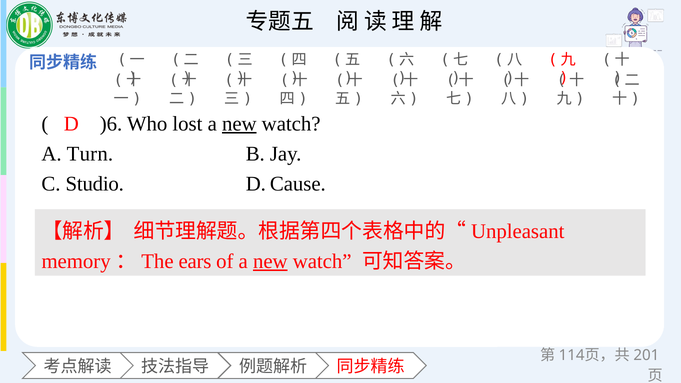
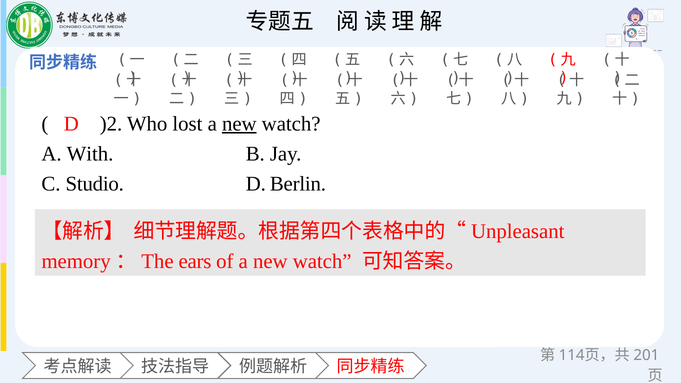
)6: )6 -> )2
Turn: Turn -> With
Cause: Cause -> Berlin
new at (270, 261) underline: present -> none
